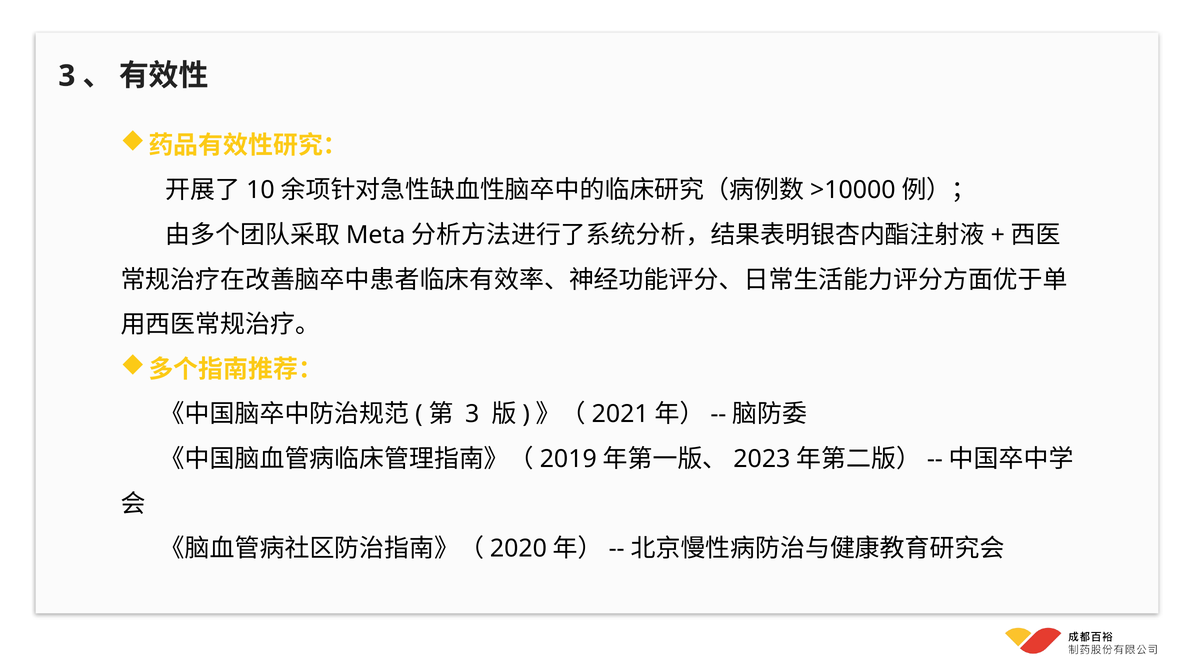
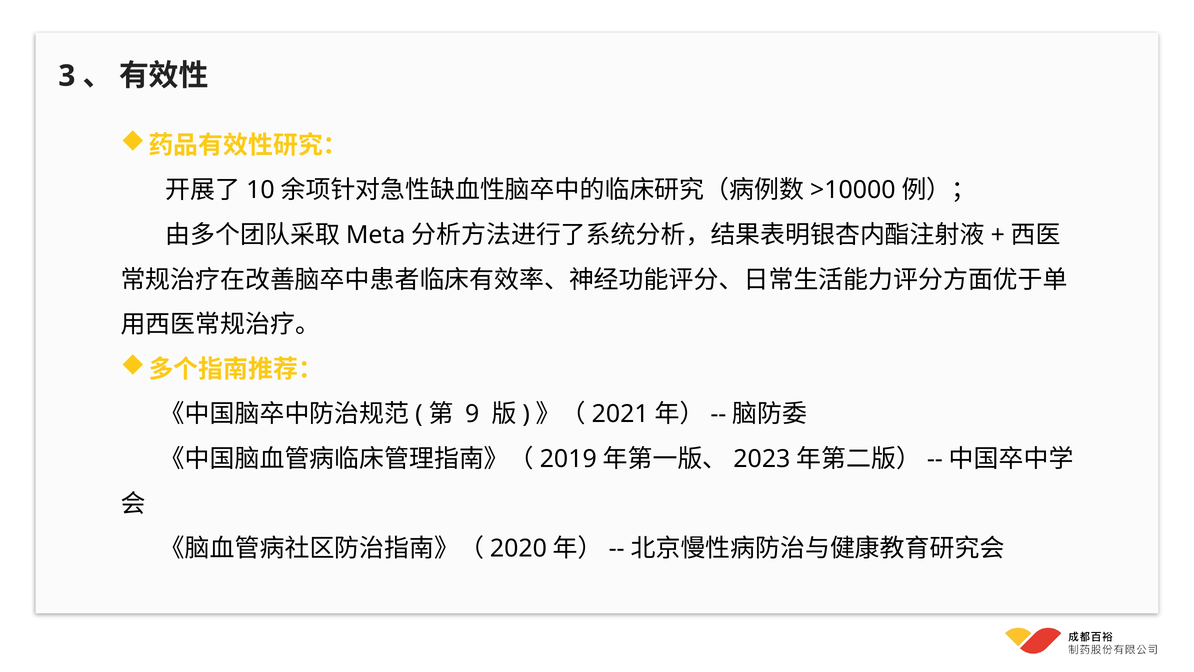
3 at (472, 414): 3 -> 9
